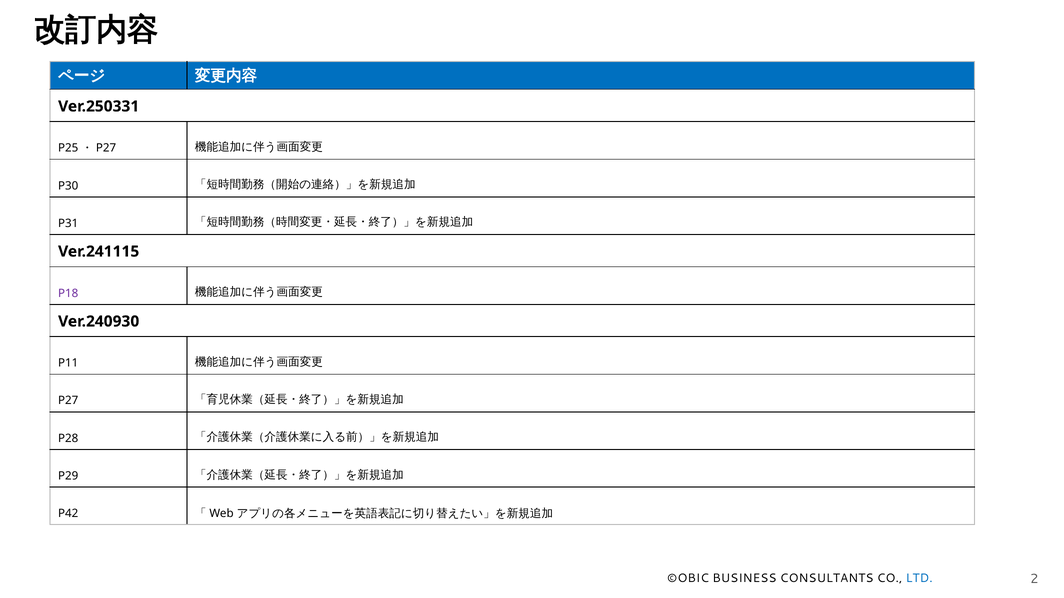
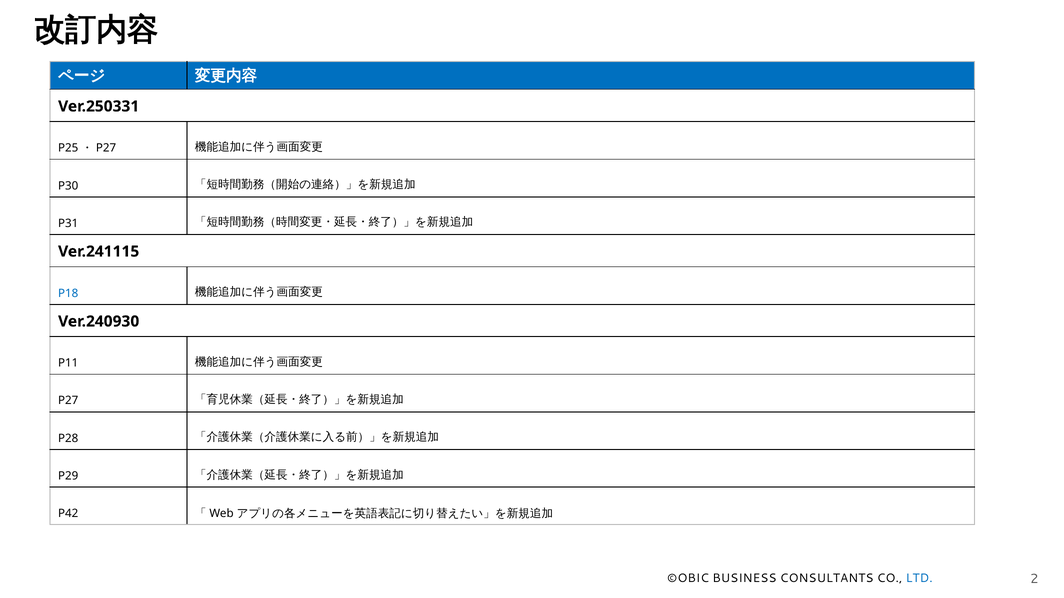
P18 colour: purple -> blue
